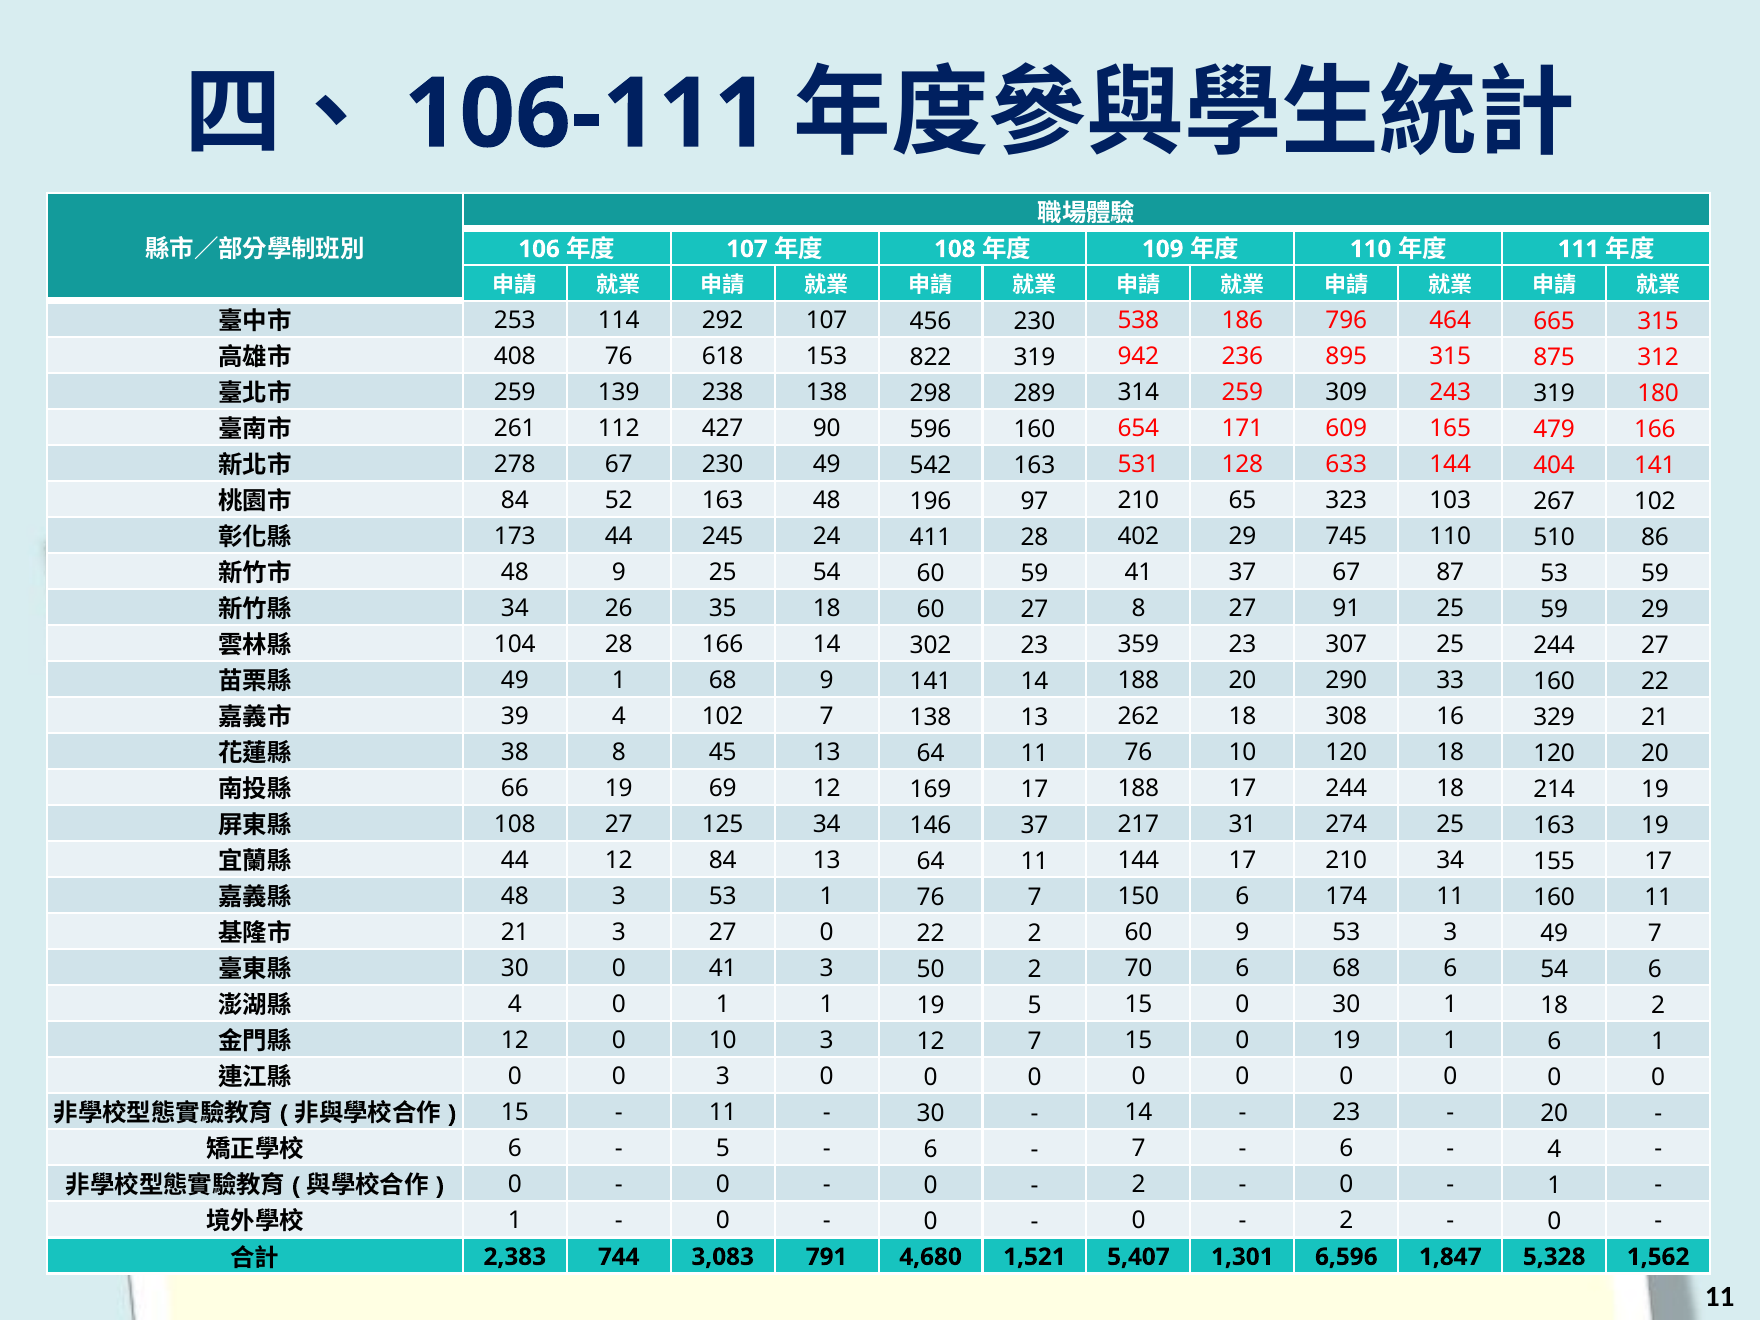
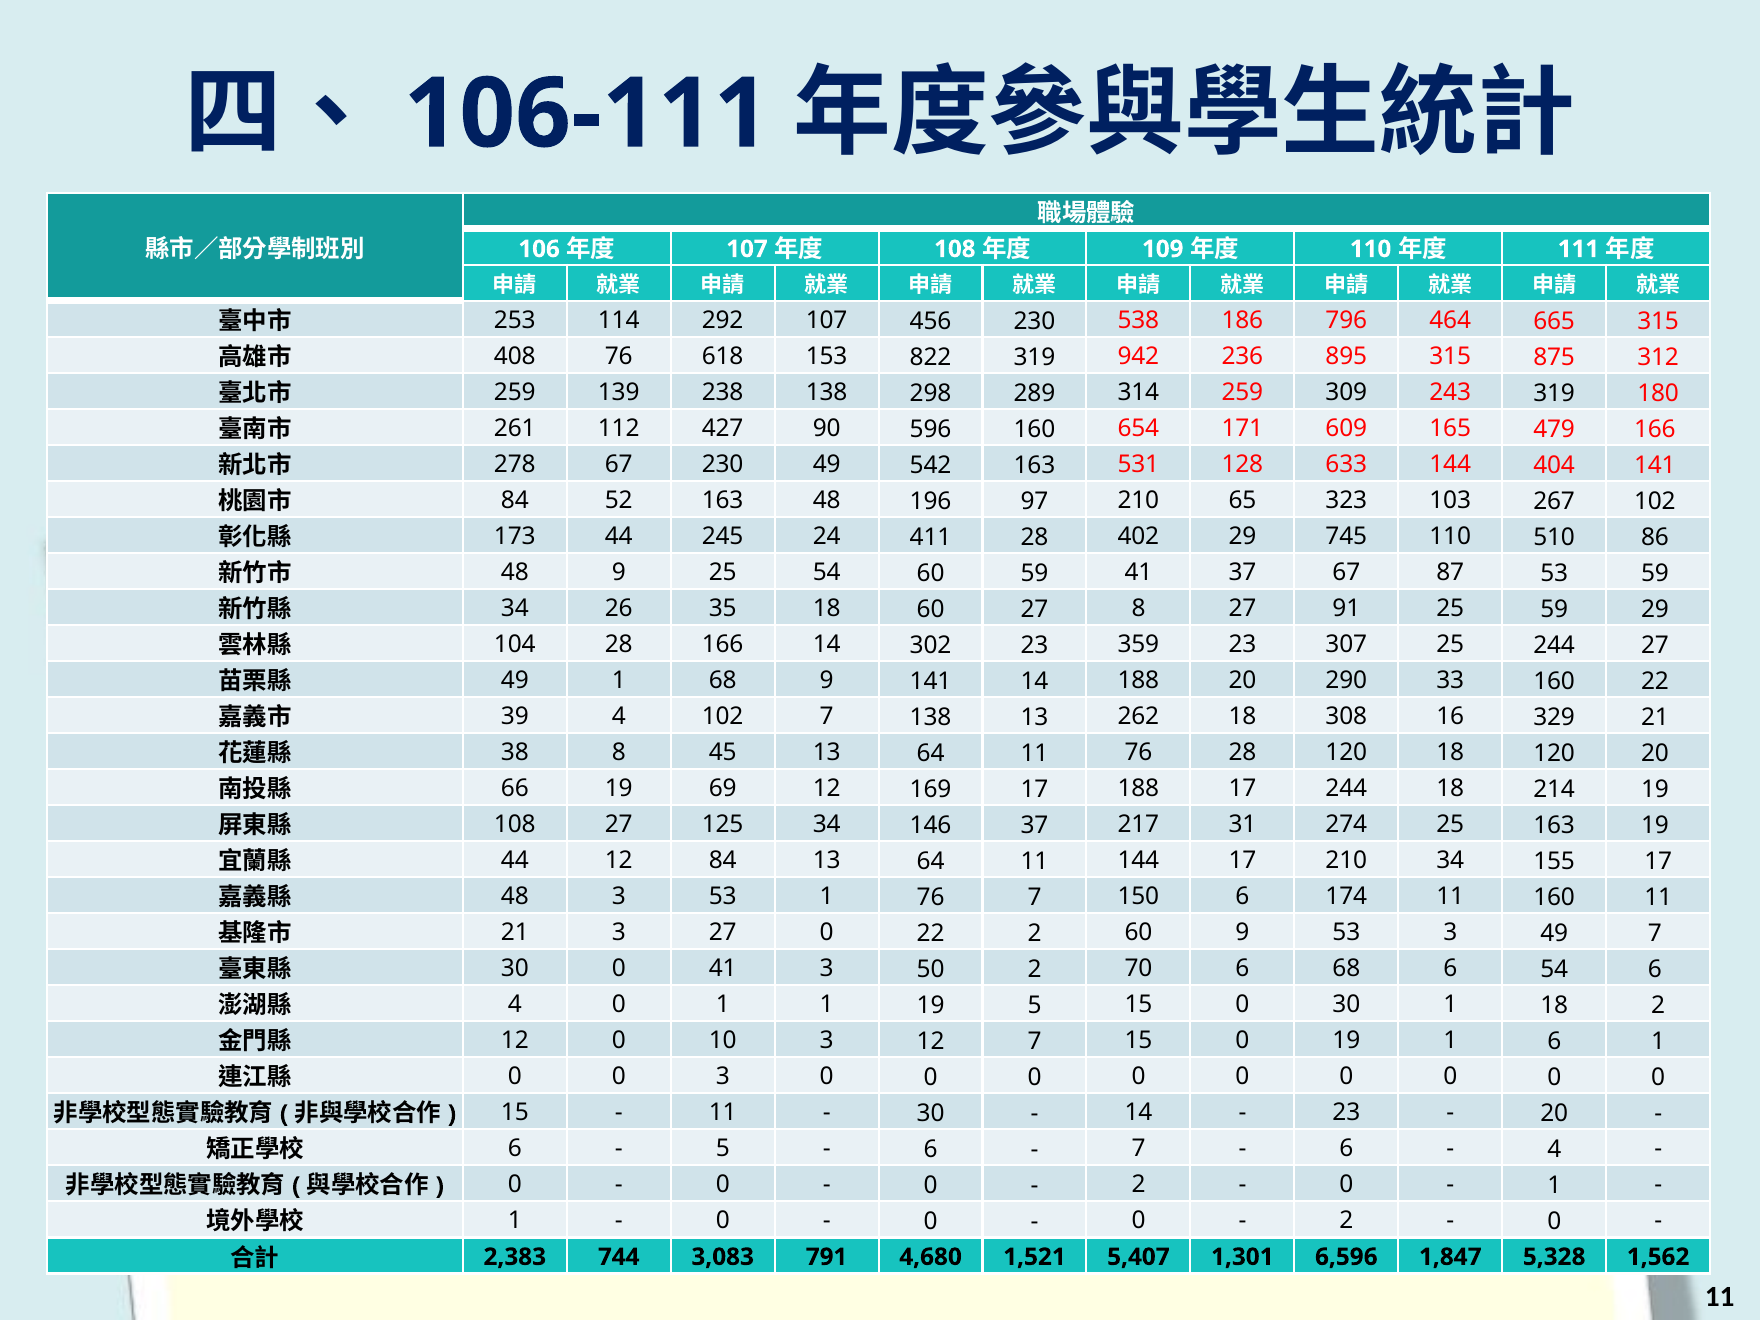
76 10: 10 -> 28
